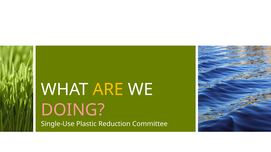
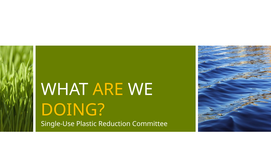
DOING colour: pink -> yellow
